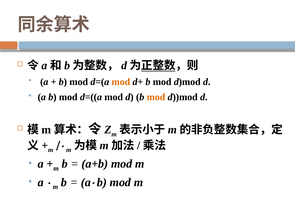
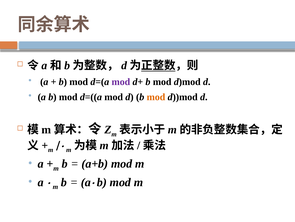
mod at (121, 81) colour: orange -> purple
